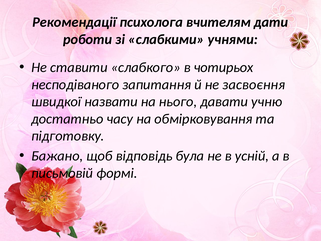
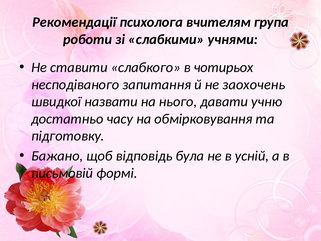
дати: дати -> група
засвоєння: засвоєння -> заохочень
